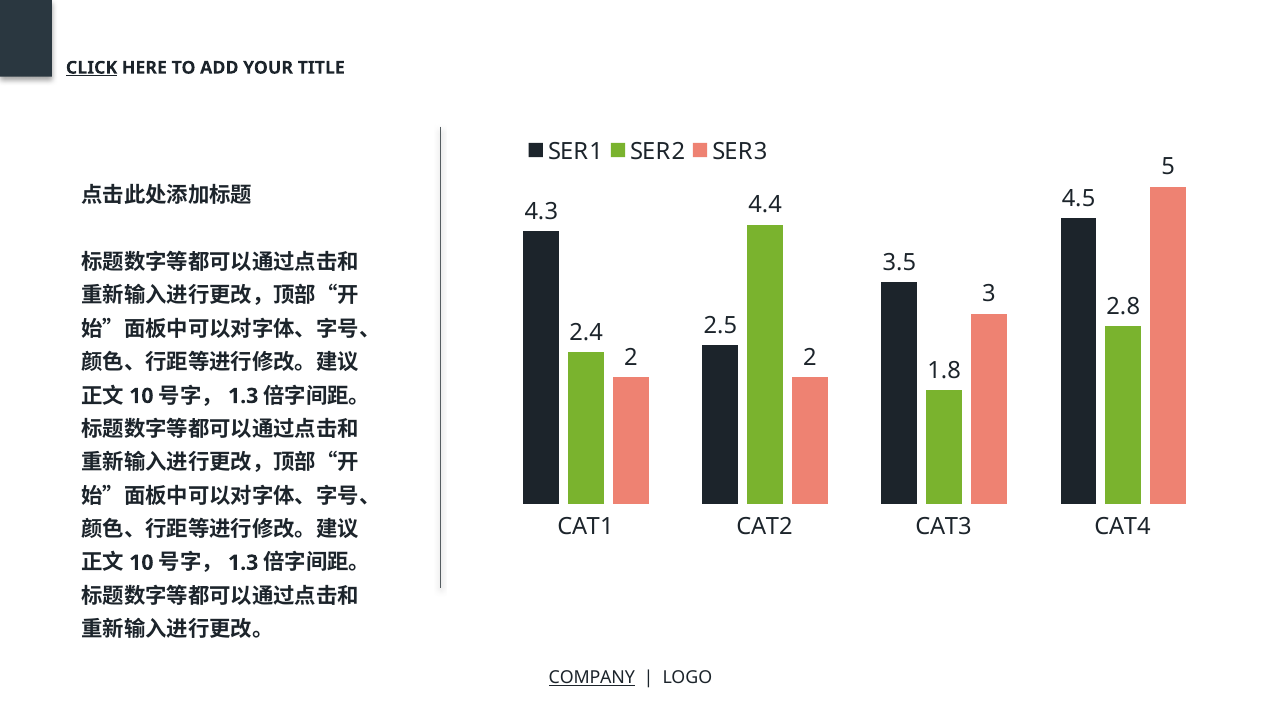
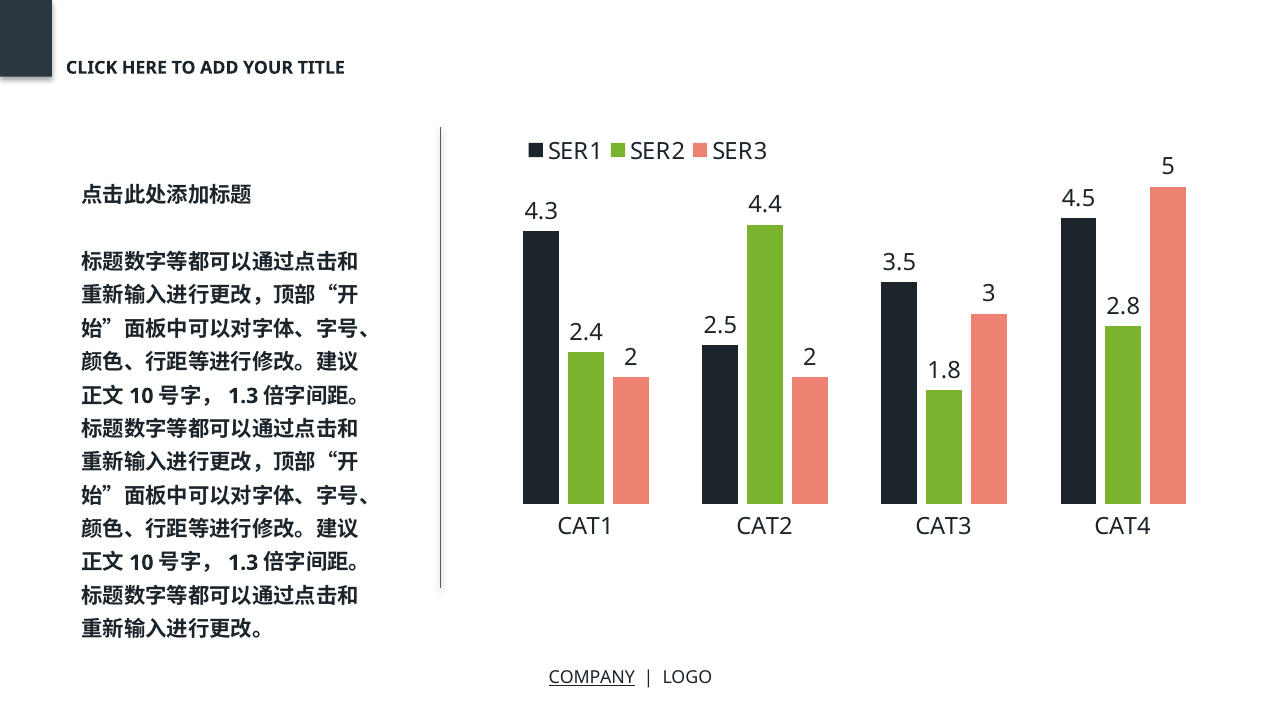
CLICK underline: present -> none
